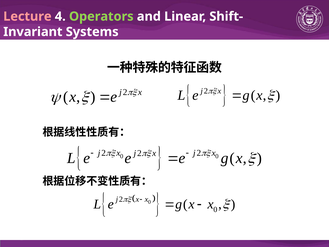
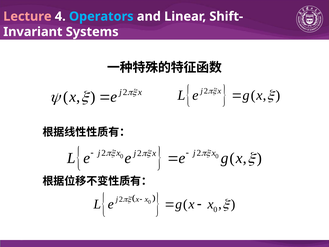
Operators colour: light green -> light blue
